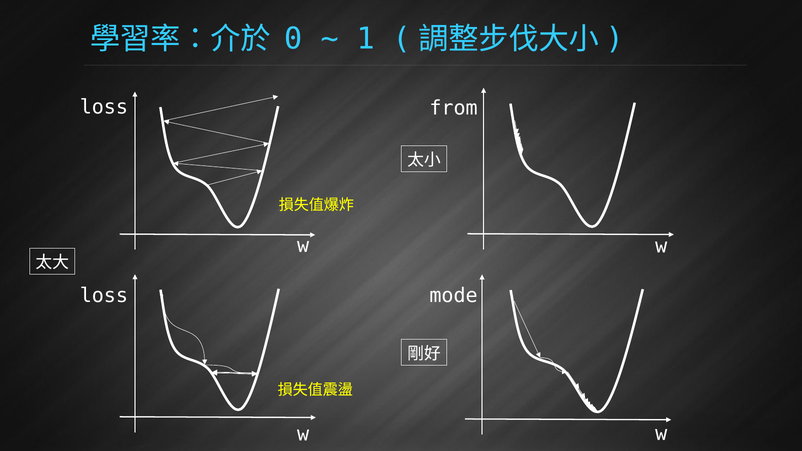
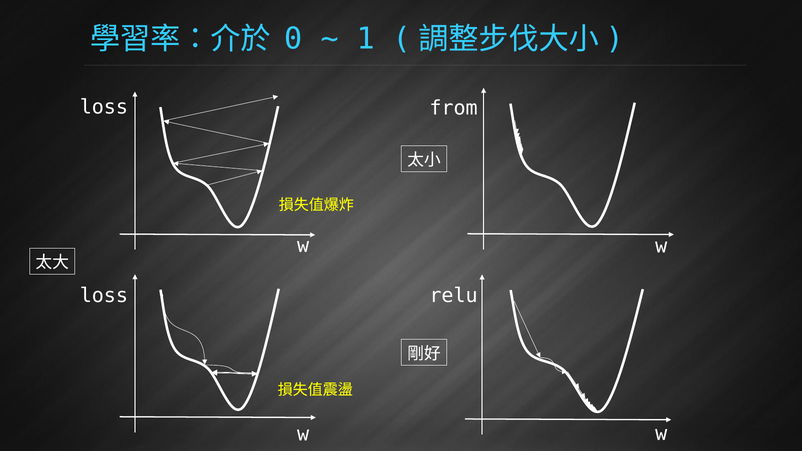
mode: mode -> relu
